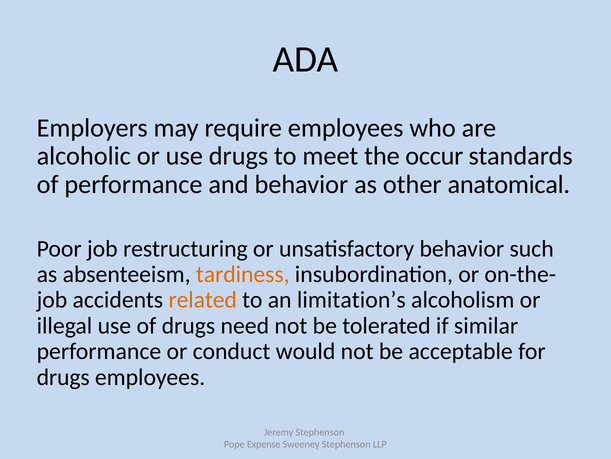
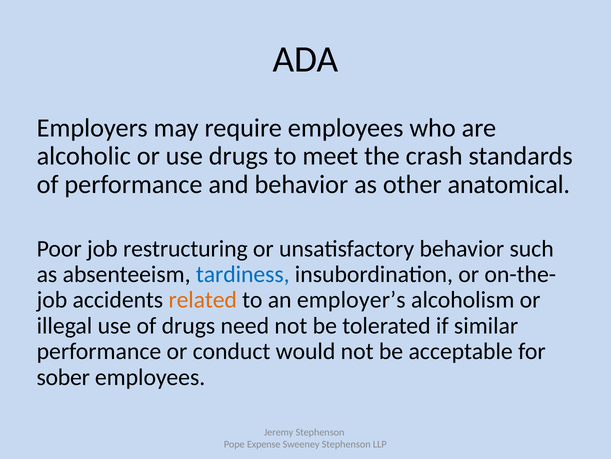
occur: occur -> crash
tardiness colour: orange -> blue
limitation’s: limitation’s -> employer’s
drugs at (63, 377): drugs -> sober
